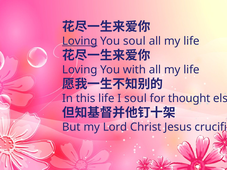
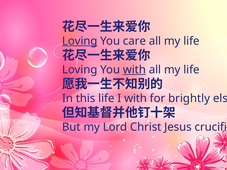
You soul: soul -> care
with at (134, 70) underline: none -> present
I soul: soul -> with
thought: thought -> brightly
